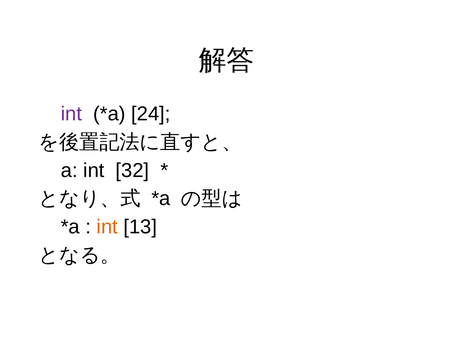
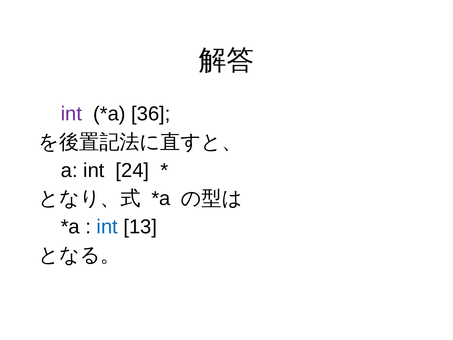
24: 24 -> 36
32: 32 -> 24
int at (107, 227) colour: orange -> blue
